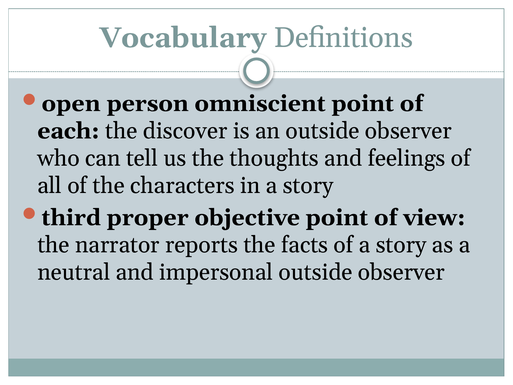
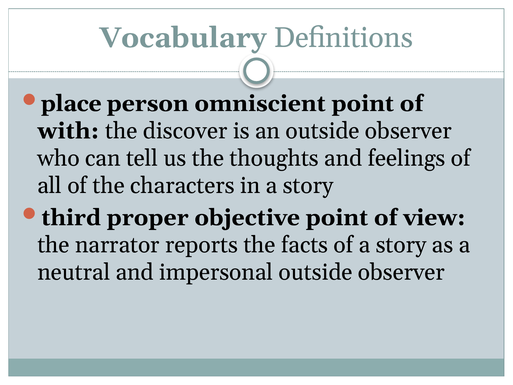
open: open -> place
each: each -> with
